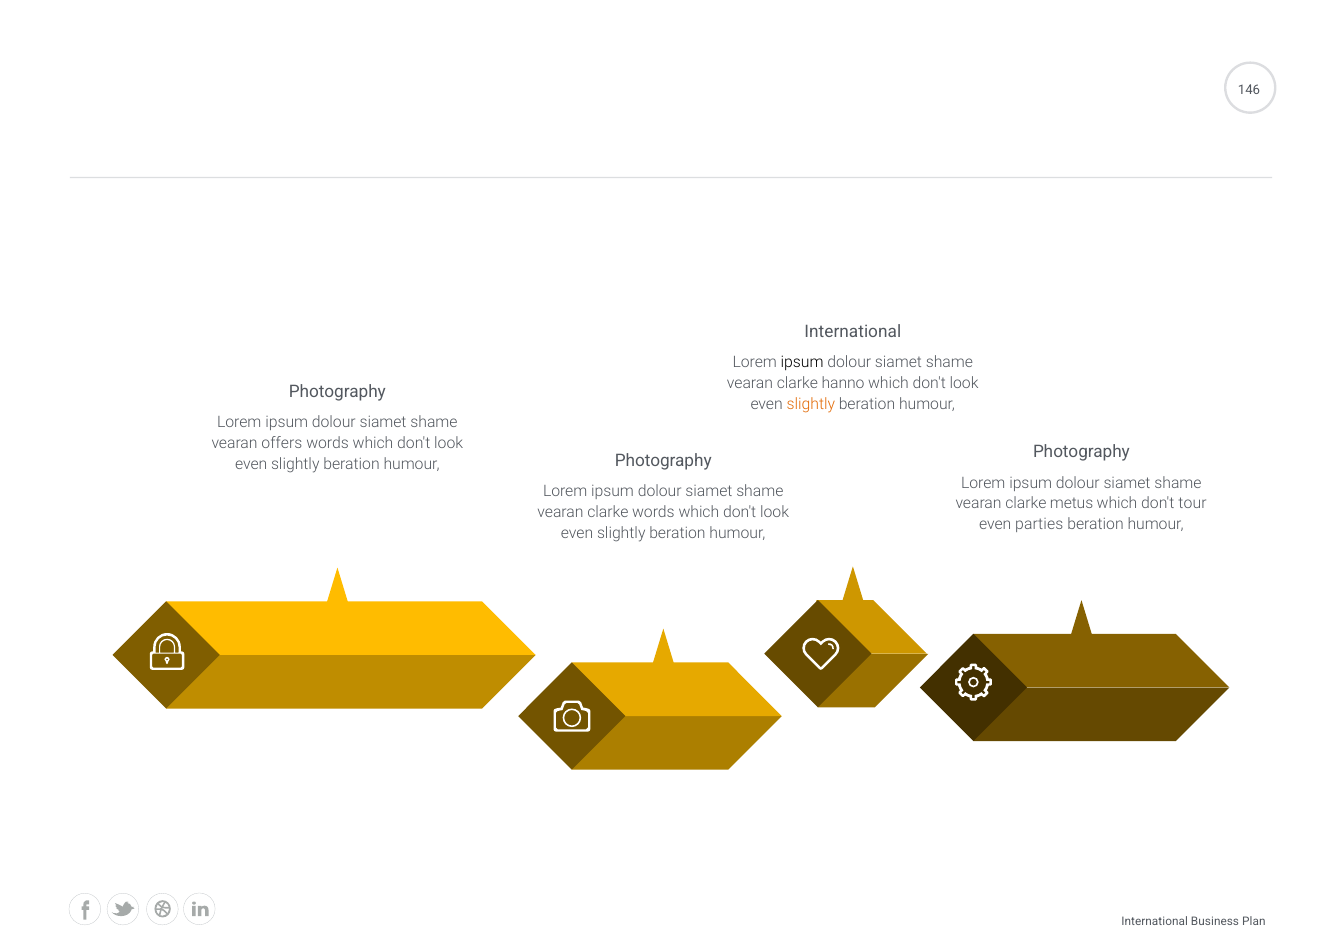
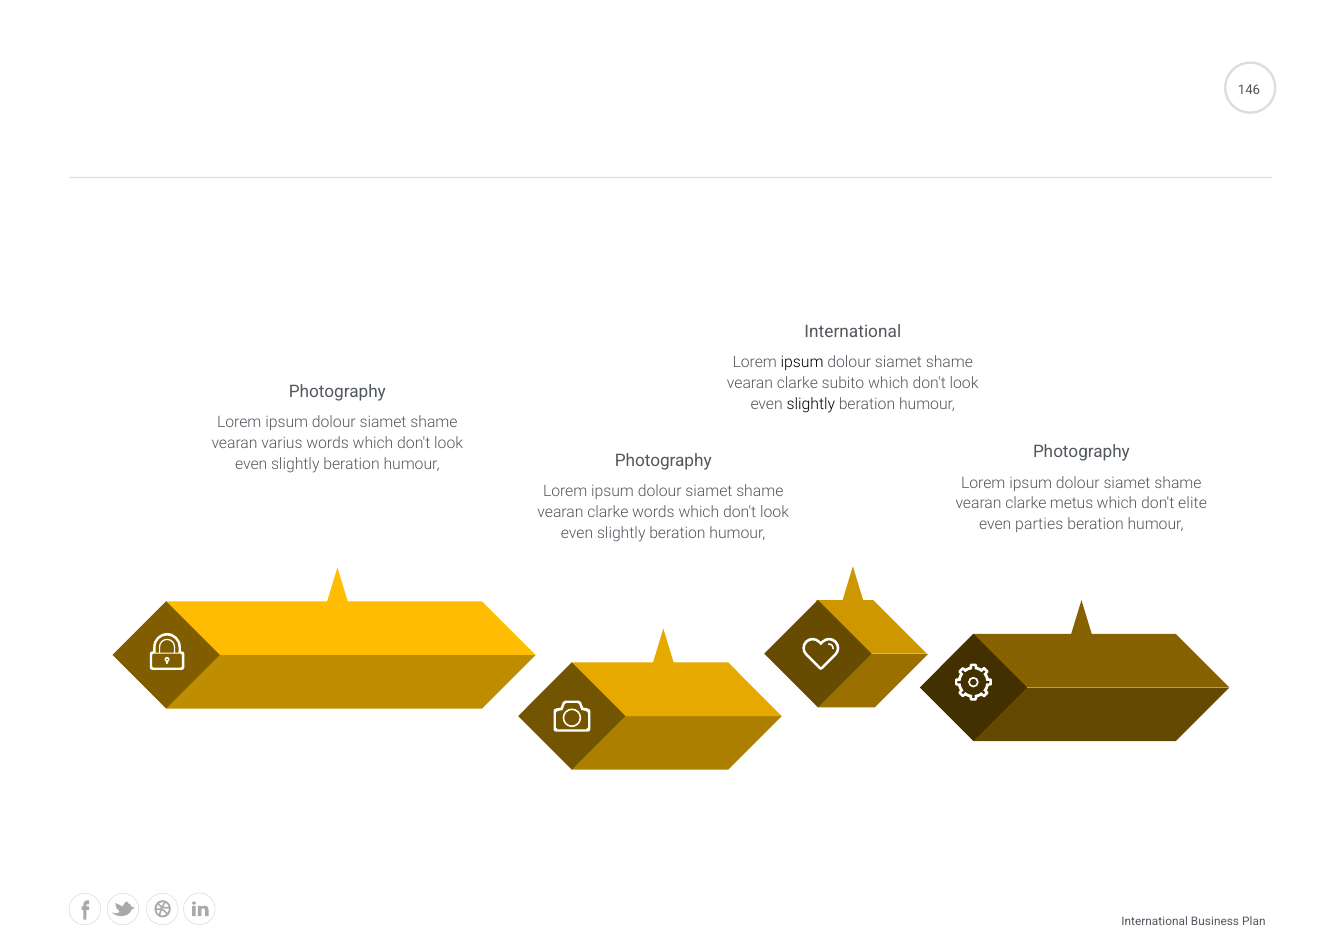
hanno: hanno -> subito
slightly at (811, 404) colour: orange -> black
offers: offers -> varius
tour: tour -> elite
